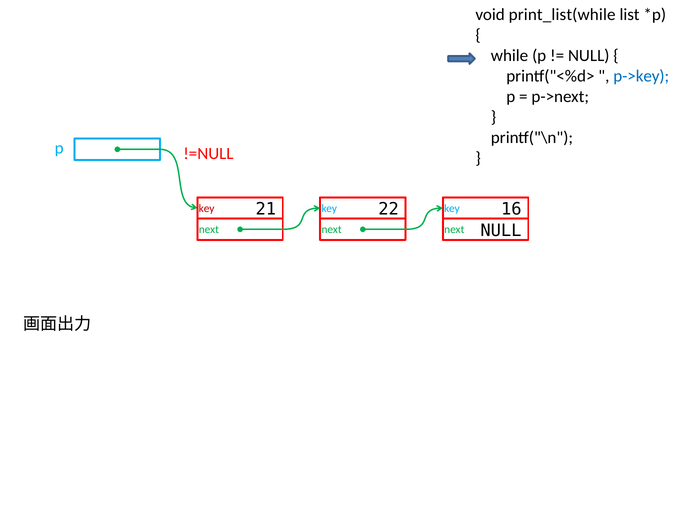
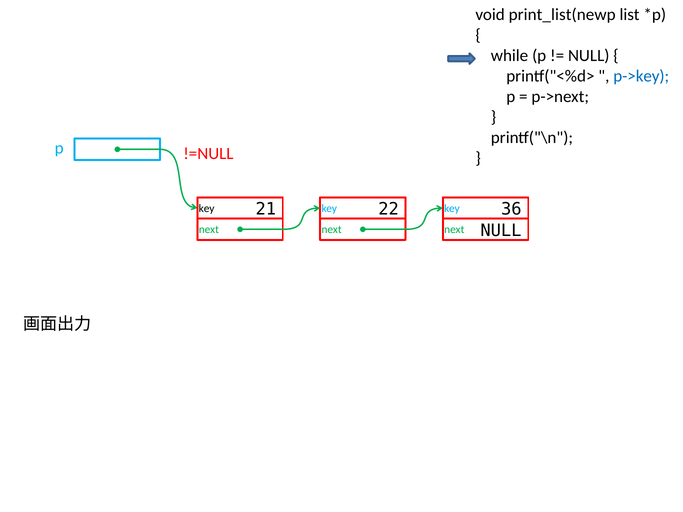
print_list(while: print_list(while -> print_list(newp
16: 16 -> 36
key at (207, 208) colour: red -> black
